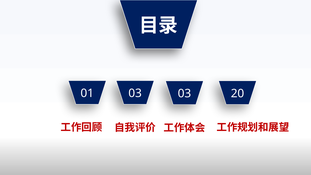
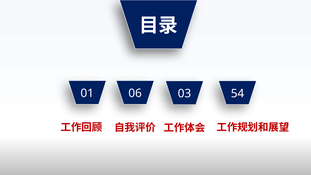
01 03: 03 -> 06
20: 20 -> 54
